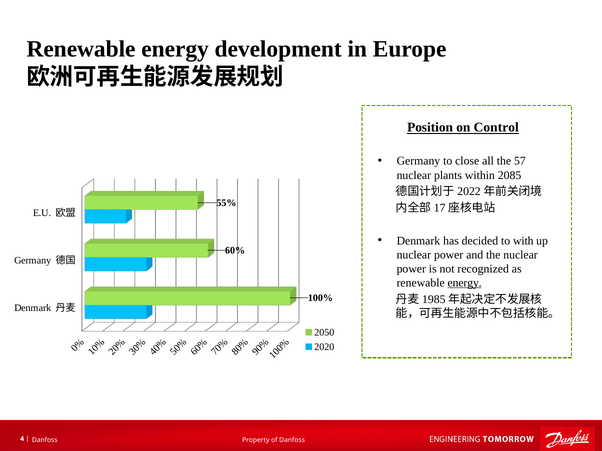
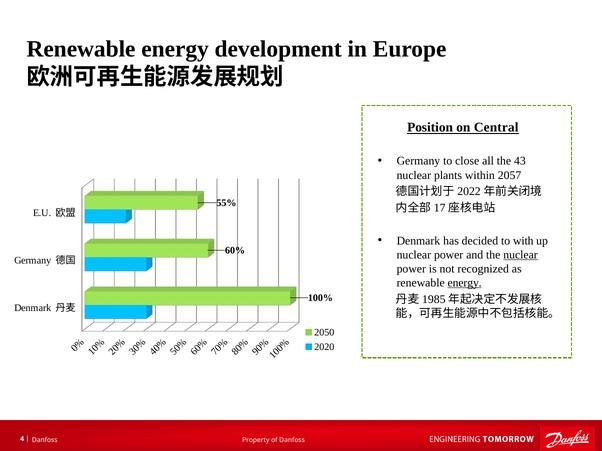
Control: Control -> Central
57: 57 -> 43
2085: 2085 -> 2057
nuclear at (521, 255) underline: none -> present
